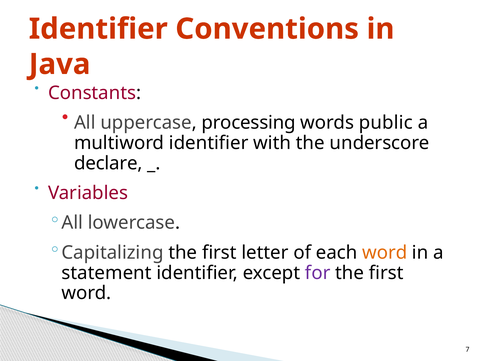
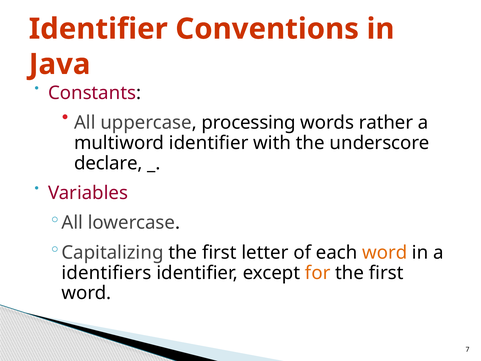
public: public -> rather
statement: statement -> identifiers
for colour: purple -> orange
